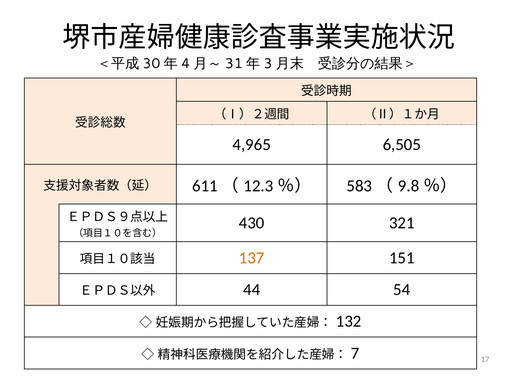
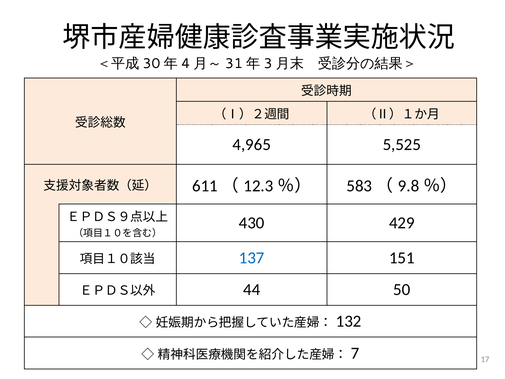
6,505: 6,505 -> 5,525
321: 321 -> 429
137 colour: orange -> blue
54: 54 -> 50
